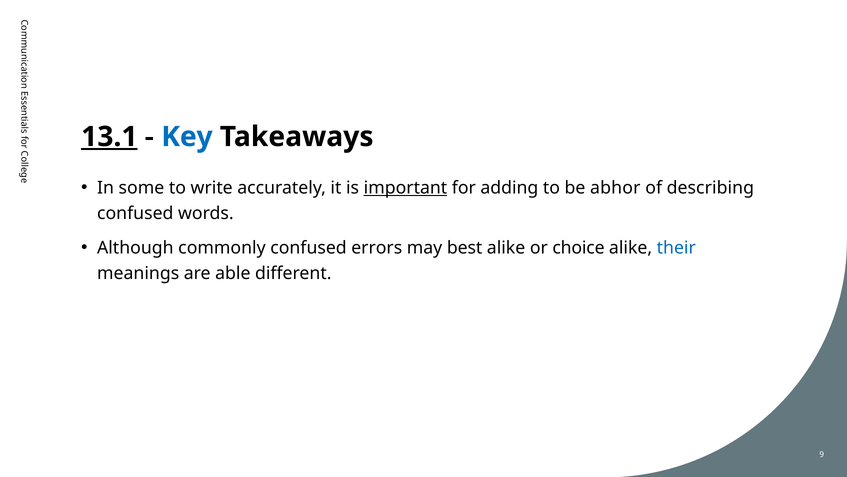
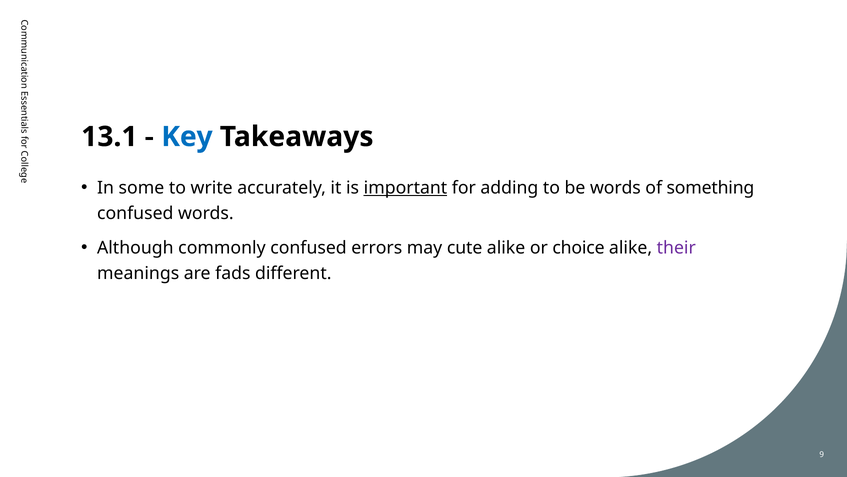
13.1 underline: present -> none
be abhor: abhor -> words
describing: describing -> something
best: best -> cute
their colour: blue -> purple
able: able -> fads
